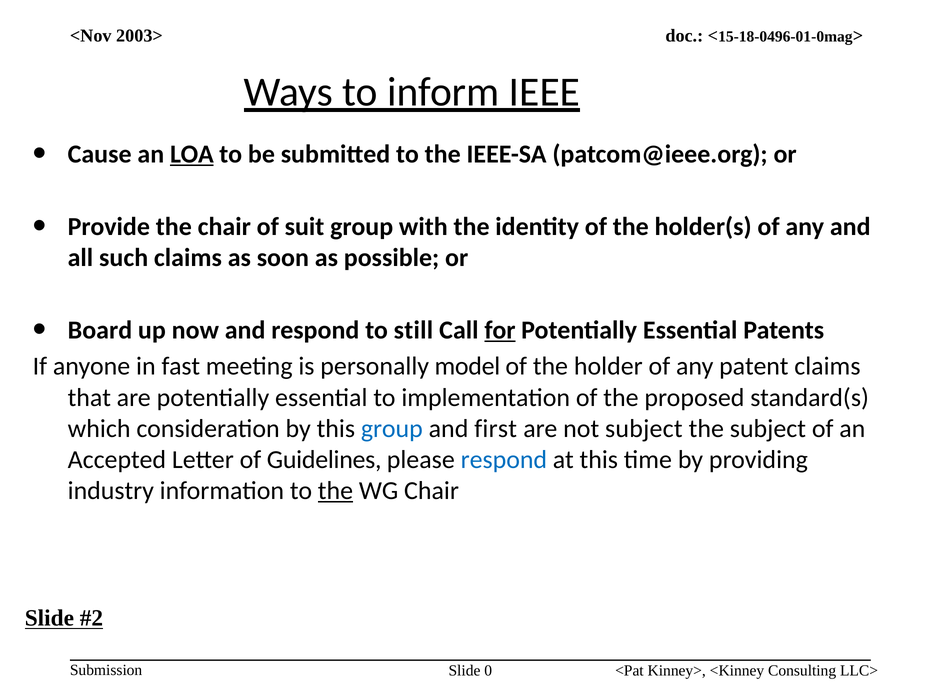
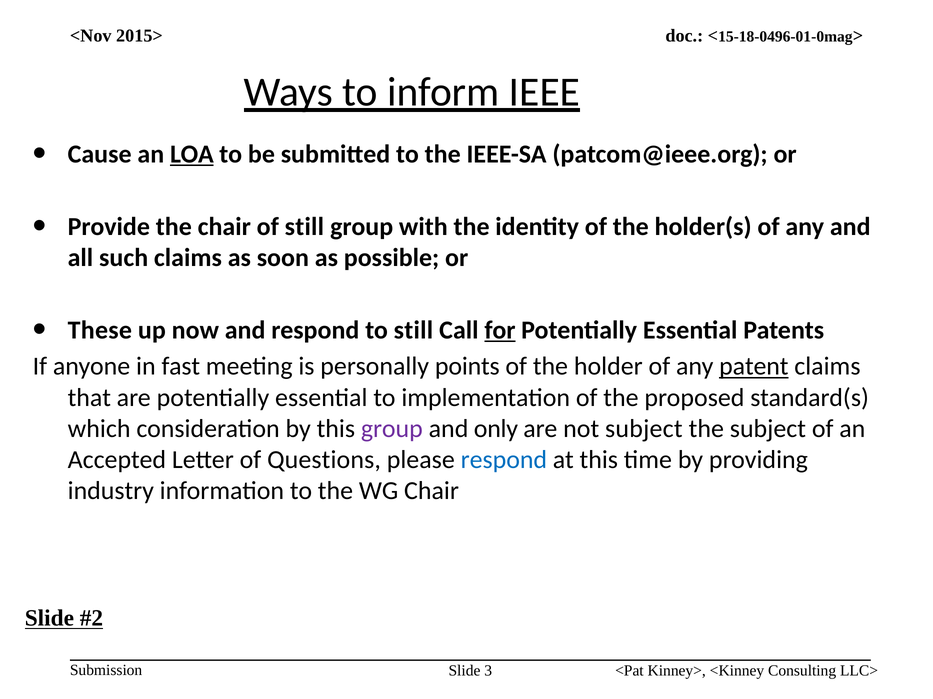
2003>: 2003> -> 2015>
of suit: suit -> still
Board: Board -> These
model: model -> points
patent underline: none -> present
group at (392, 429) colour: blue -> purple
first: first -> only
Guidelines: Guidelines -> Questions
the at (335, 491) underline: present -> none
0: 0 -> 3
